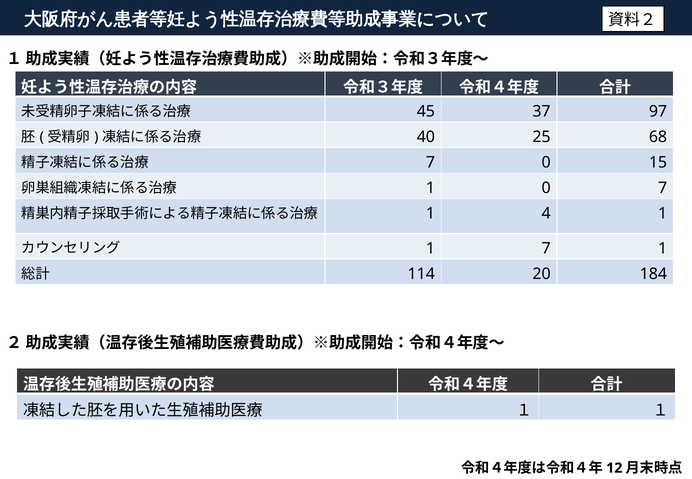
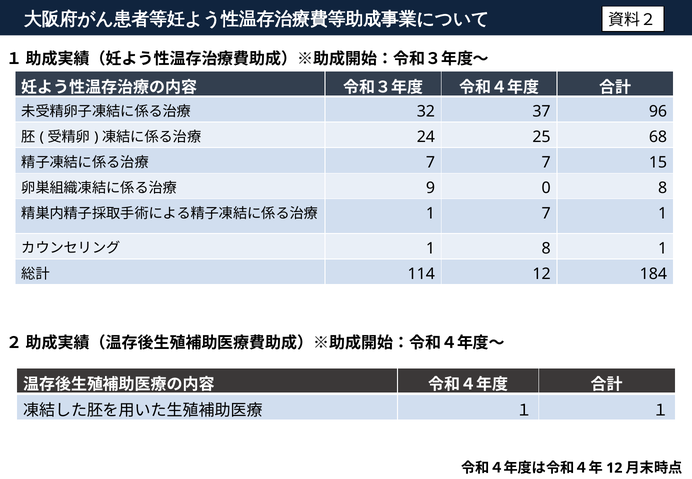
45: 45 -> 32
97: 97 -> 96
40: 40 -> 24
7 0: 0 -> 7
1 at (430, 188): 1 -> 9
0 7: 7 -> 8
1 4: 4 -> 7
1 7: 7 -> 8
114 20: 20 -> 12
